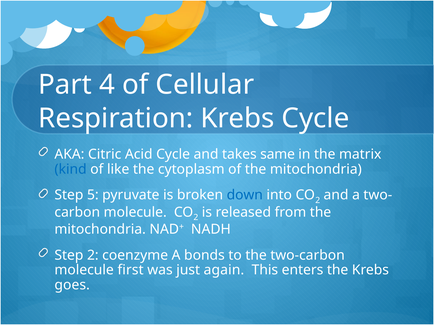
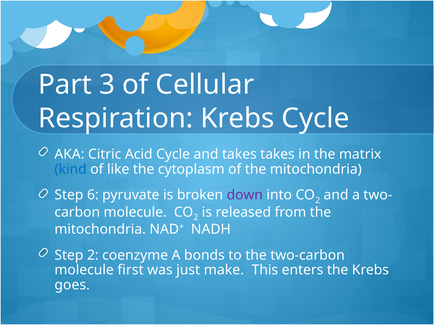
4: 4 -> 3
takes same: same -> takes
5: 5 -> 6
down colour: blue -> purple
again: again -> make
